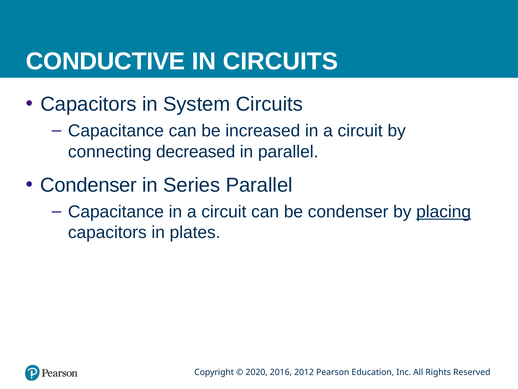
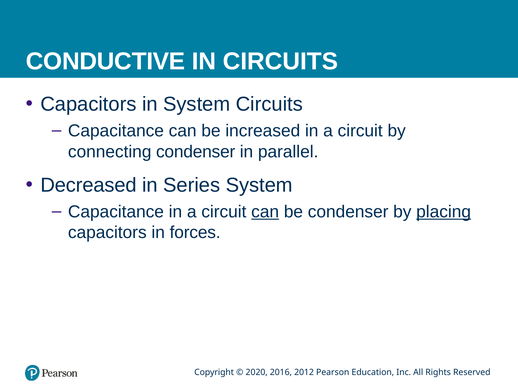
connecting decreased: decreased -> condenser
Condenser at (89, 185): Condenser -> Decreased
Series Parallel: Parallel -> System
can at (265, 211) underline: none -> present
plates: plates -> forces
